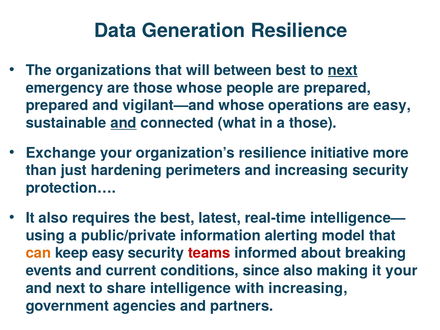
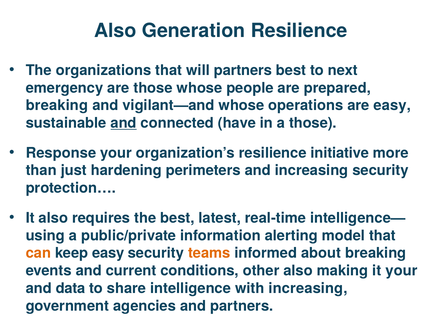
Data at (115, 31): Data -> Also
will between: between -> partners
next at (343, 70) underline: present -> none
prepared at (57, 105): prepared -> breaking
what: what -> have
Exchange: Exchange -> Response
teams colour: red -> orange
since: since -> other
and next: next -> data
